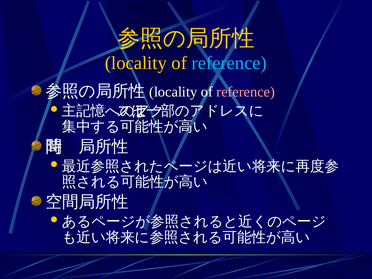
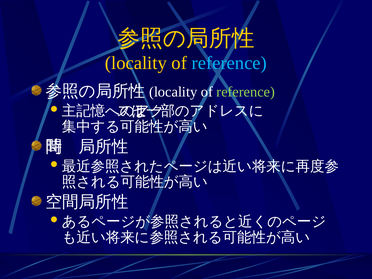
reference at (246, 92) colour: pink -> light green
